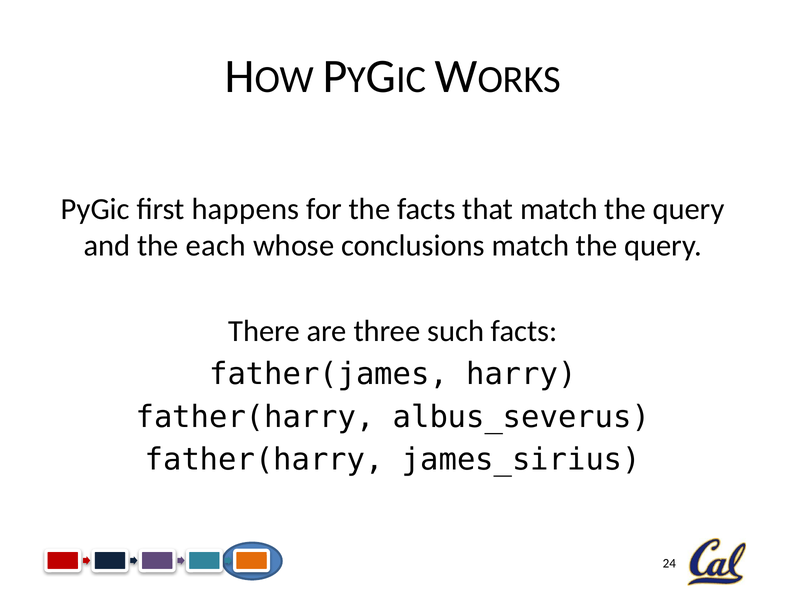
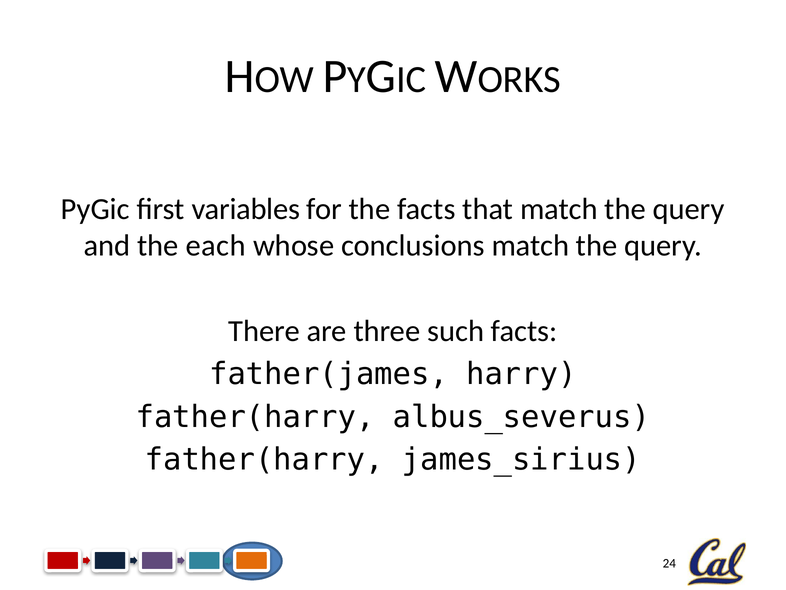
happens: happens -> variables
